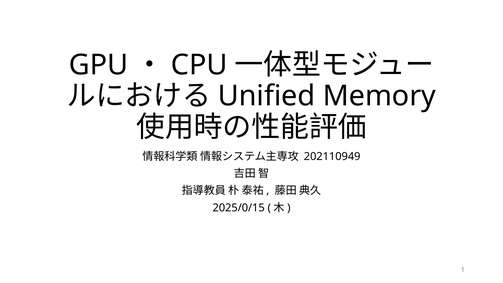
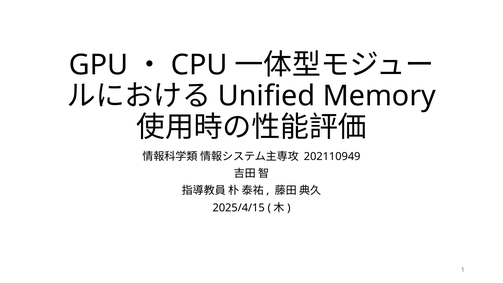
2025/0/15: 2025/0/15 -> 2025/4/15
